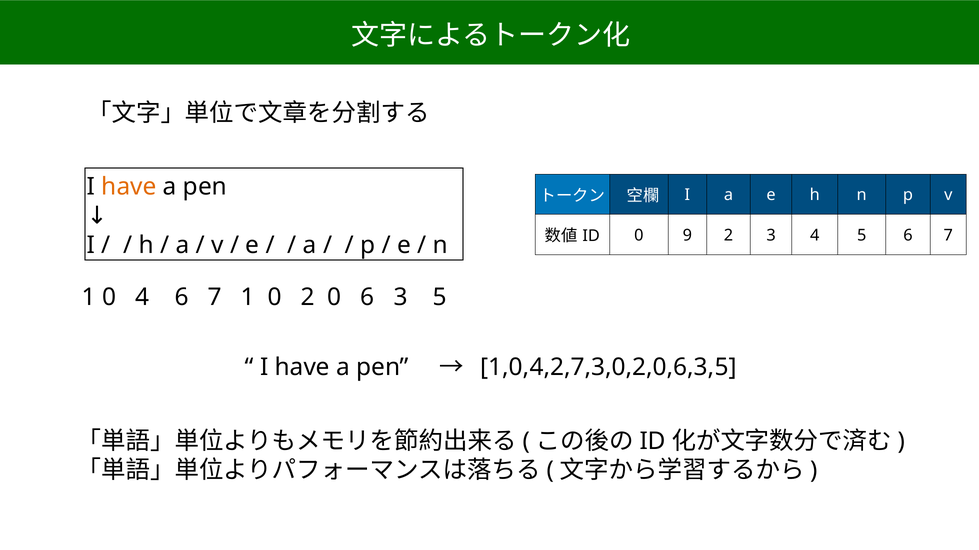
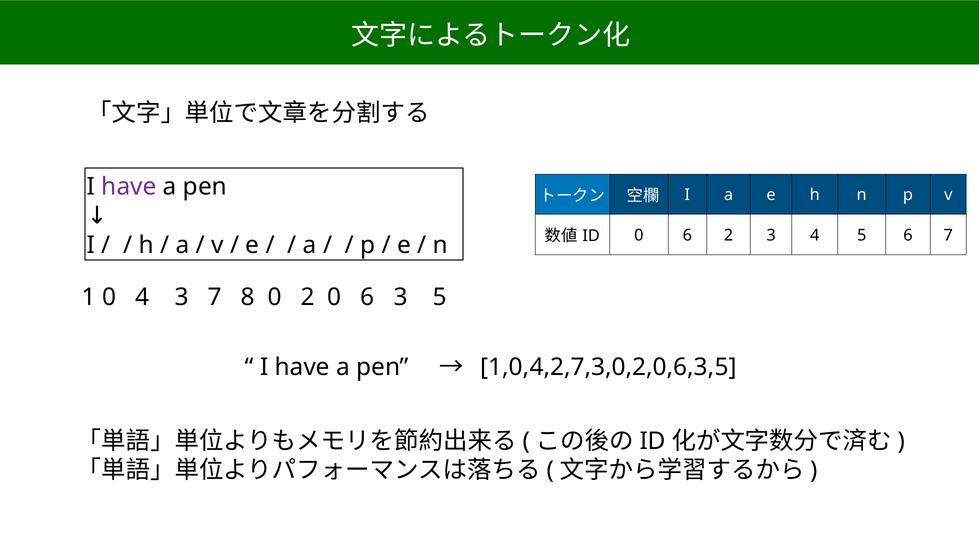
have at (129, 187) colour: orange -> purple
9 at (687, 236): 9 -> 6
4 6: 6 -> 3
1 at (248, 297): 1 -> 8
